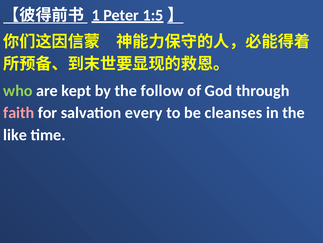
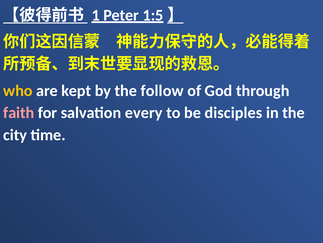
who colour: light green -> yellow
cleanses: cleanses -> disciples
like: like -> city
